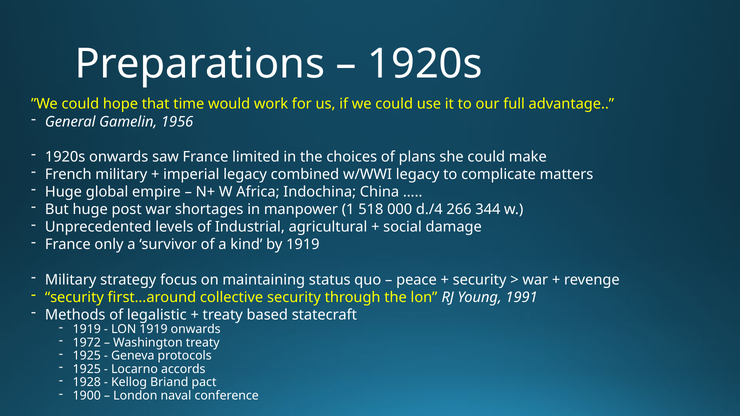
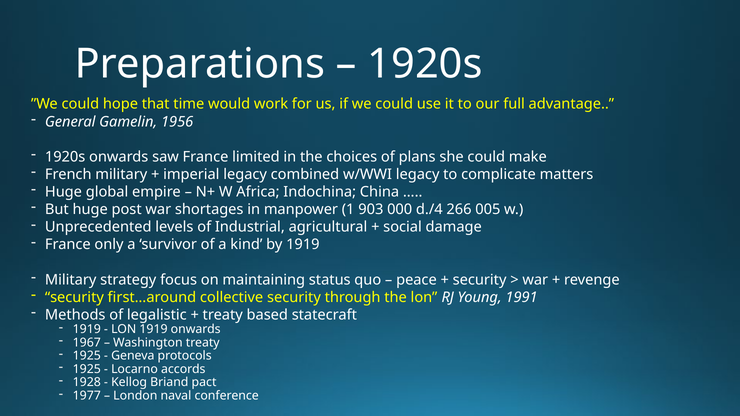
518: 518 -> 903
344: 344 -> 005
1972: 1972 -> 1967
1900: 1900 -> 1977
